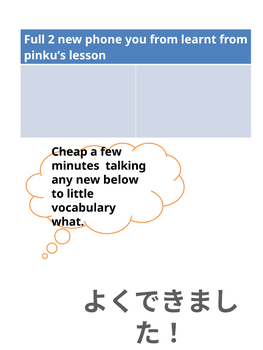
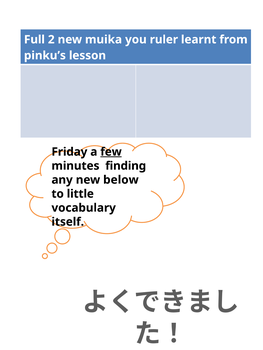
phone: phone -> muika
you from: from -> ruler
Cheap: Cheap -> Friday
few underline: none -> present
talking: talking -> finding
what: what -> itself
